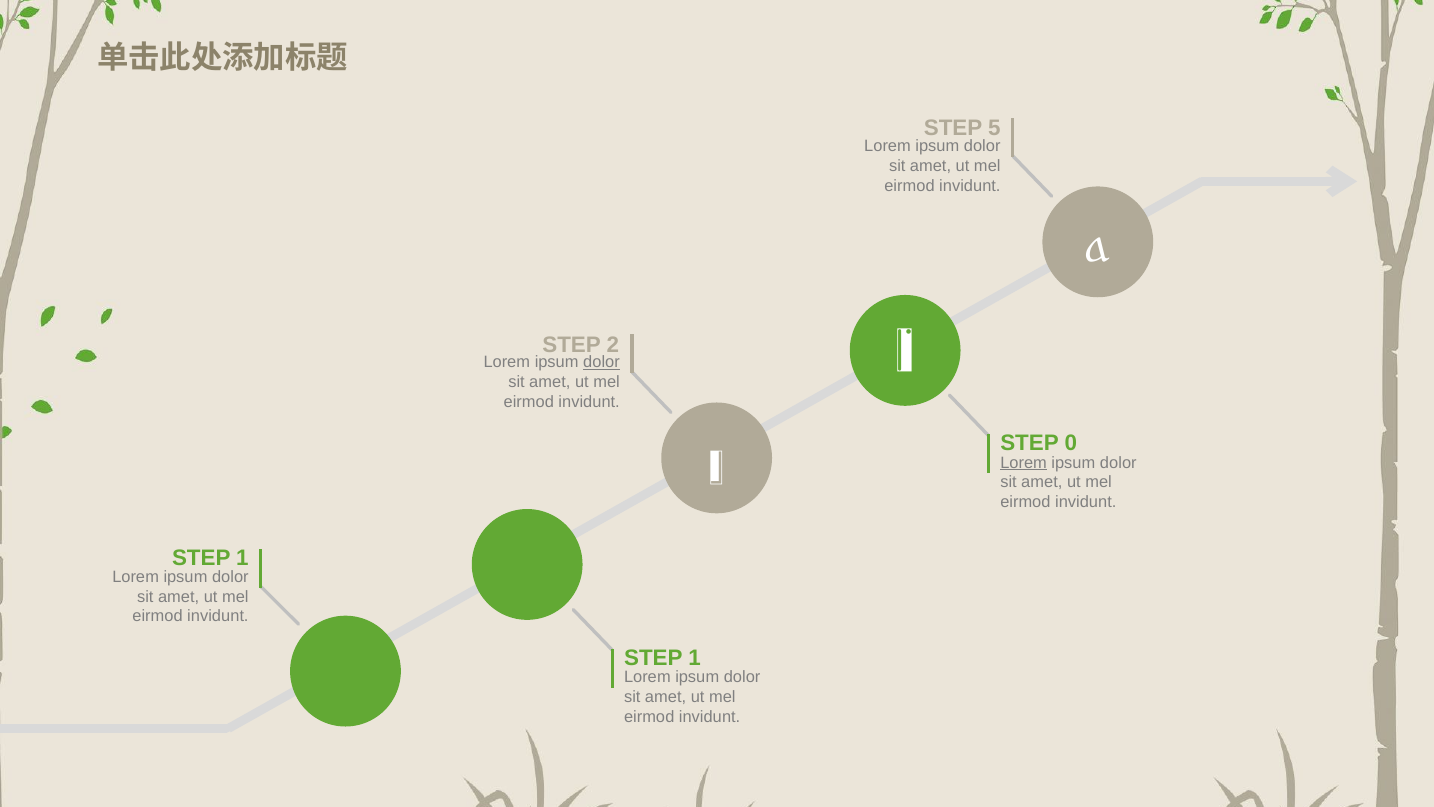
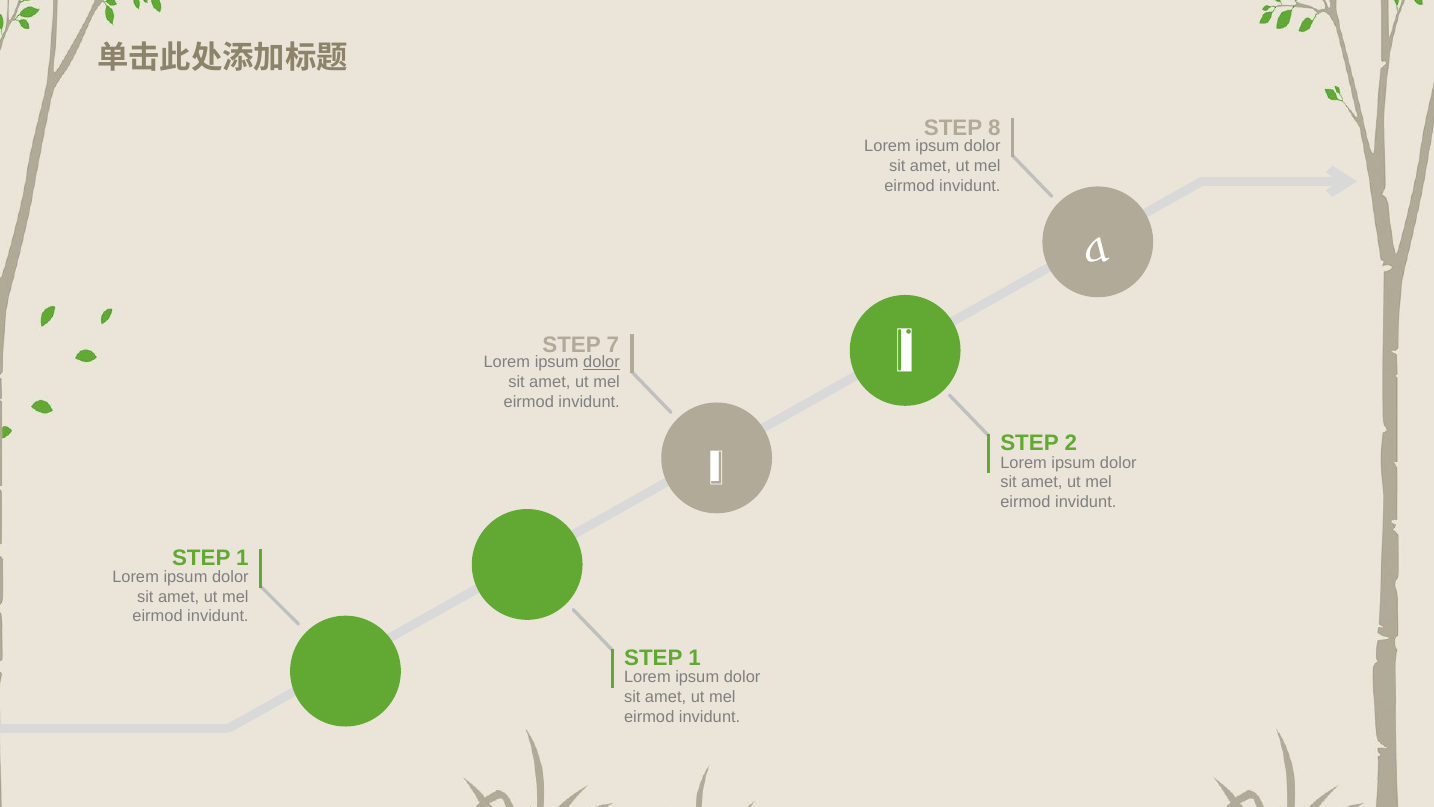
5: 5 -> 8
2: 2 -> 7
0: 0 -> 2
Lorem at (1024, 462) underline: present -> none
